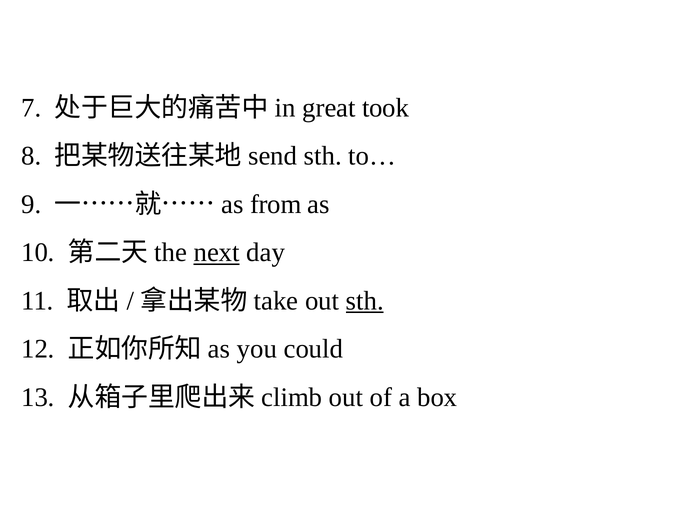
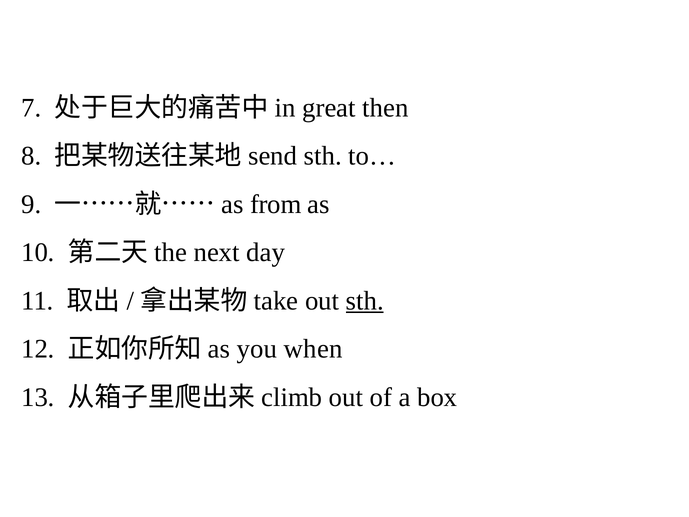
took: took -> then
next underline: present -> none
could: could -> when
